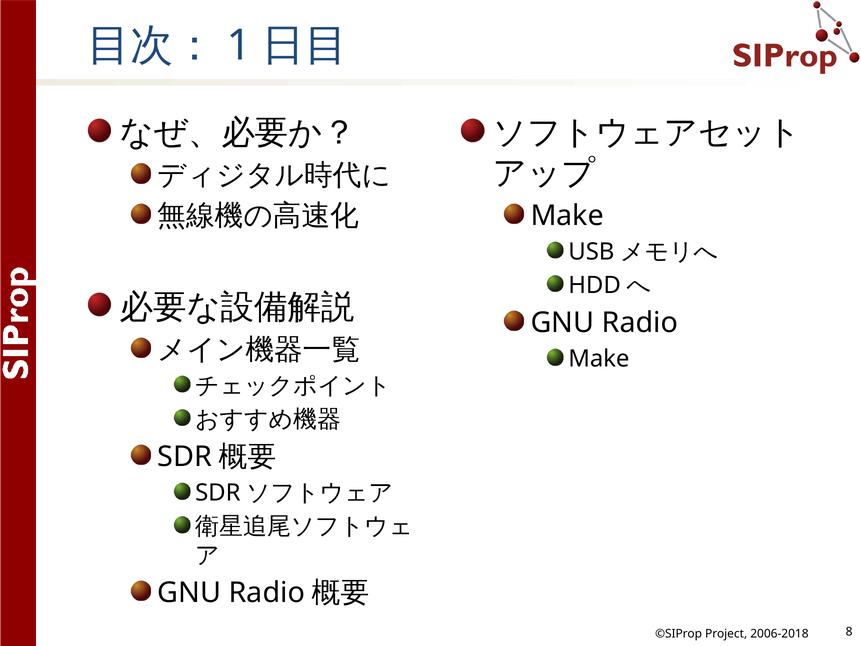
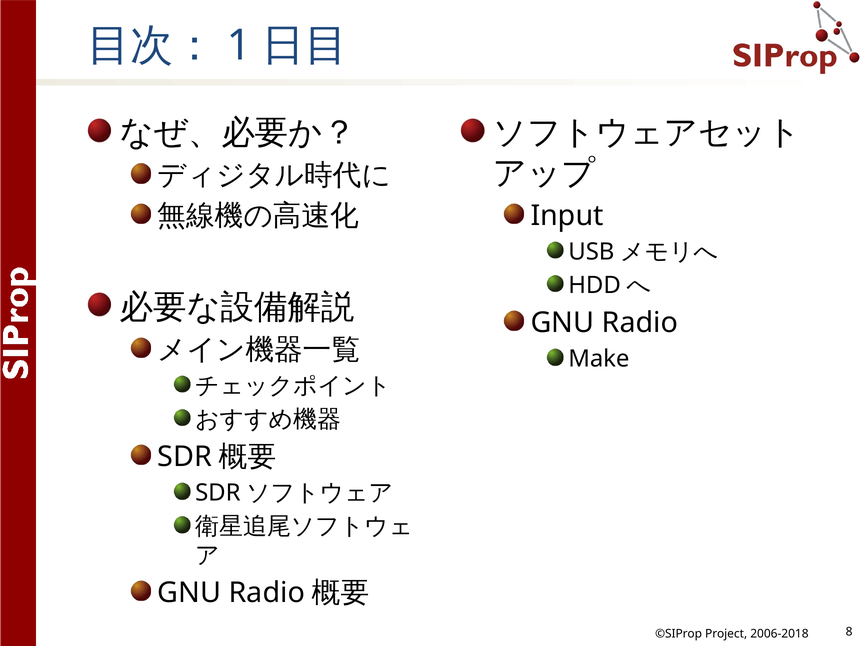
Make at (567, 216): Make -> Input
